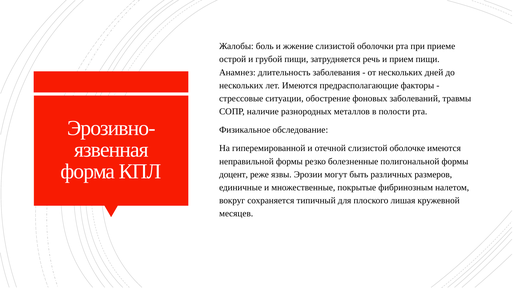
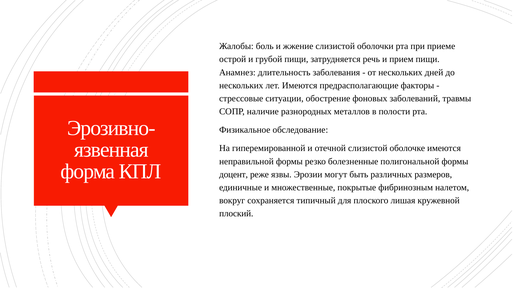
месяцев: месяцев -> плоский
